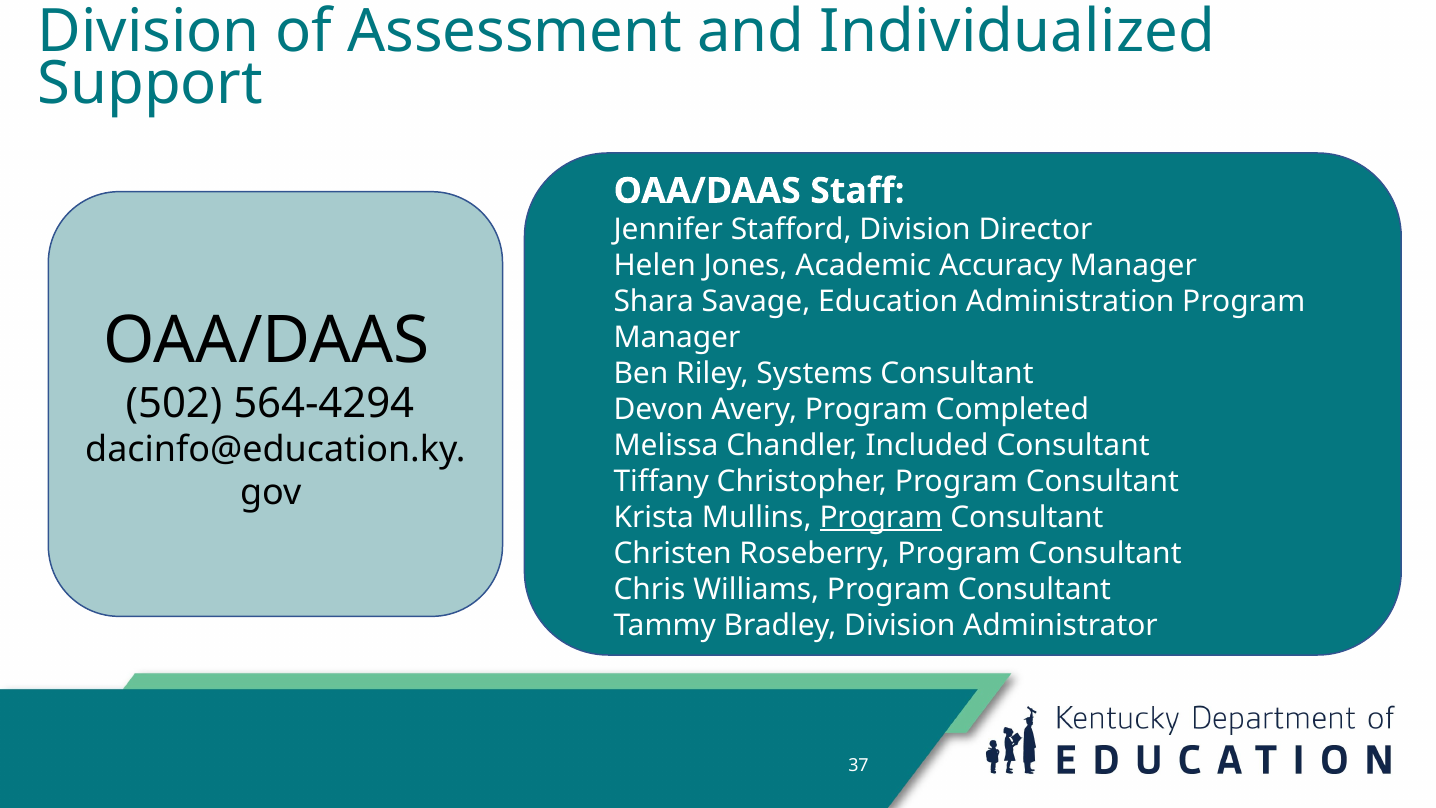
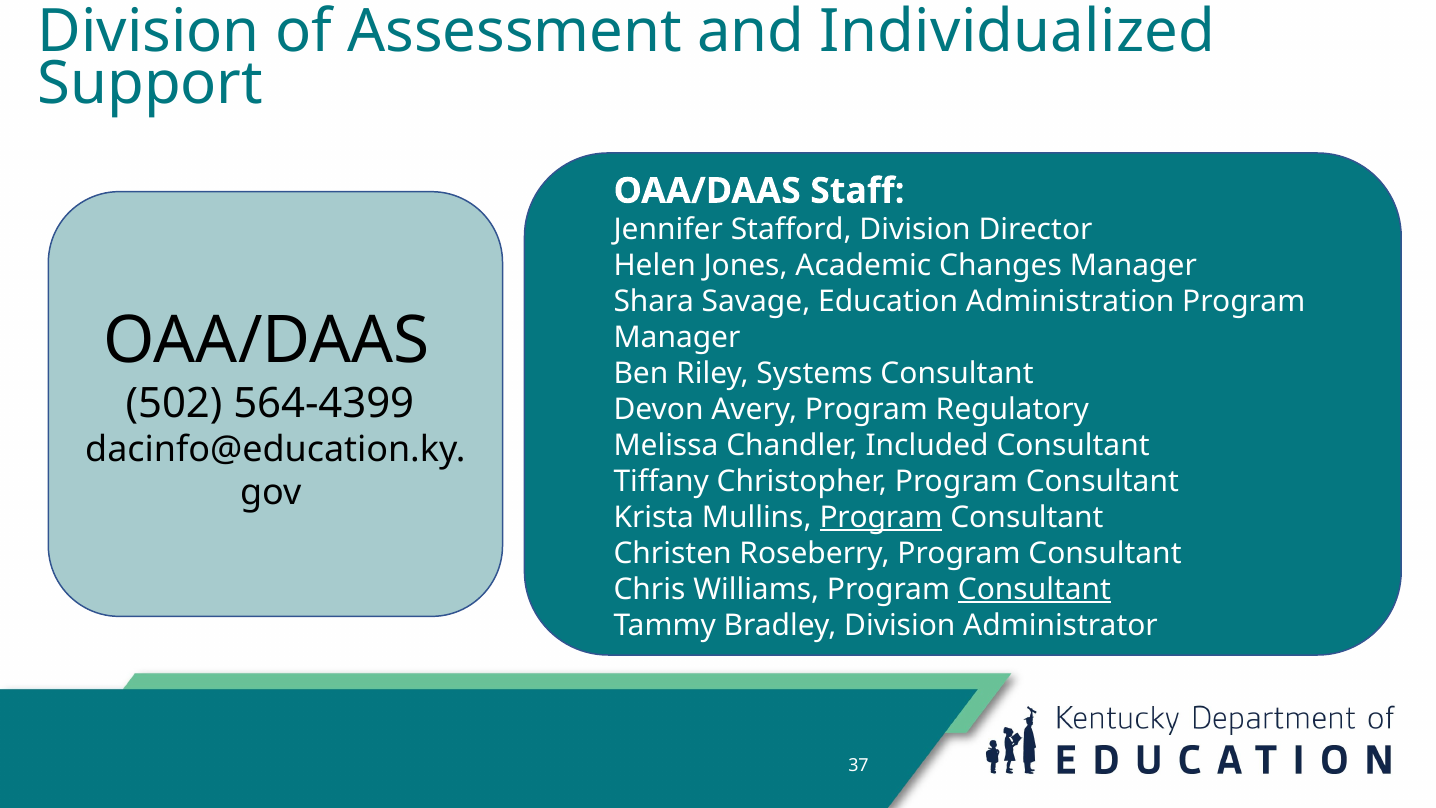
Accuracy: Accuracy -> Changes
564-4294: 564-4294 -> 564-4399
Completed: Completed -> Regulatory
Consultant at (1034, 589) underline: none -> present
